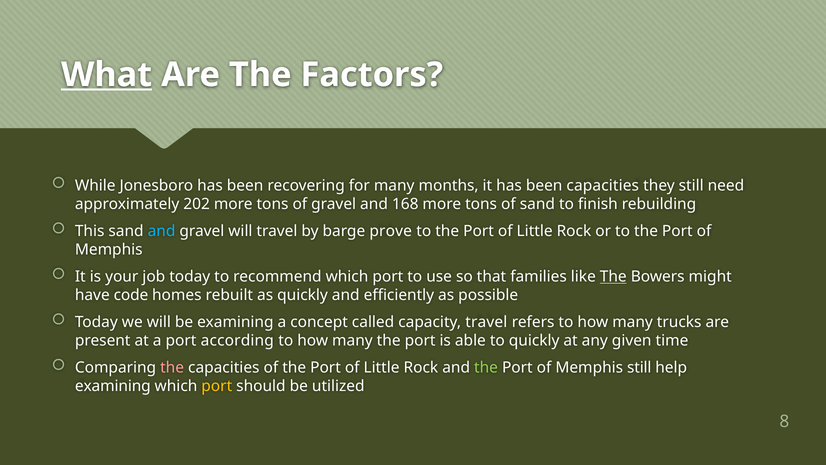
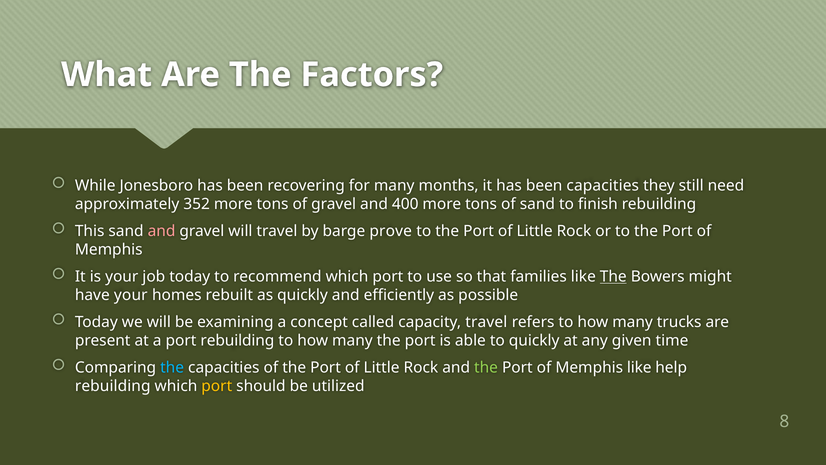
What underline: present -> none
202: 202 -> 352
168: 168 -> 400
and at (162, 231) colour: light blue -> pink
have code: code -> your
port according: according -> rebuilding
the at (172, 367) colour: pink -> light blue
Memphis still: still -> like
examining at (113, 386): examining -> rebuilding
